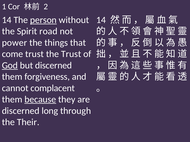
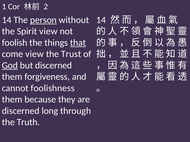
Spirit road: road -> view
power: power -> foolish
that underline: none -> present
come trust: trust -> view
complacent: complacent -> foolishness
because underline: present -> none
Their: Their -> Truth
